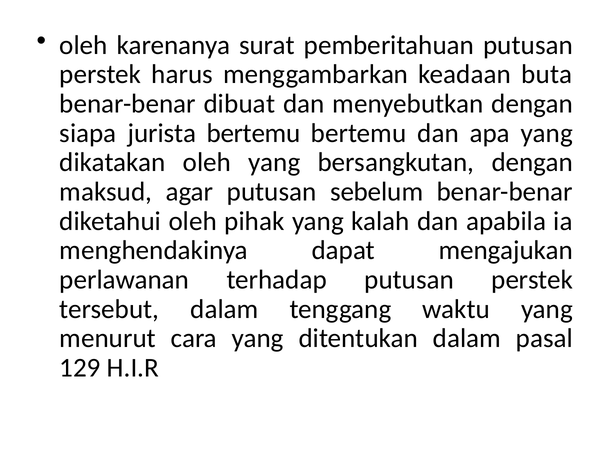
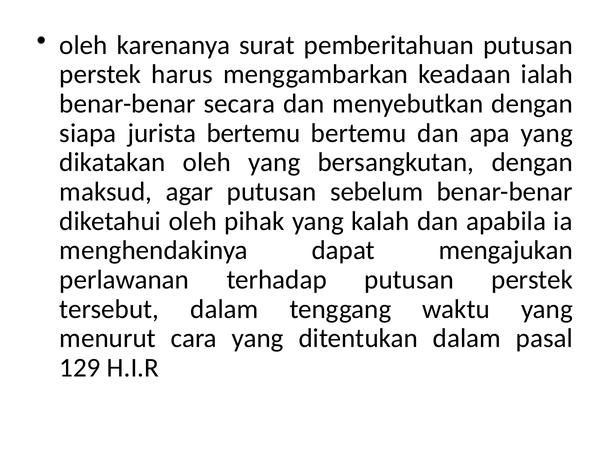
buta: buta -> ialah
dibuat: dibuat -> secara
